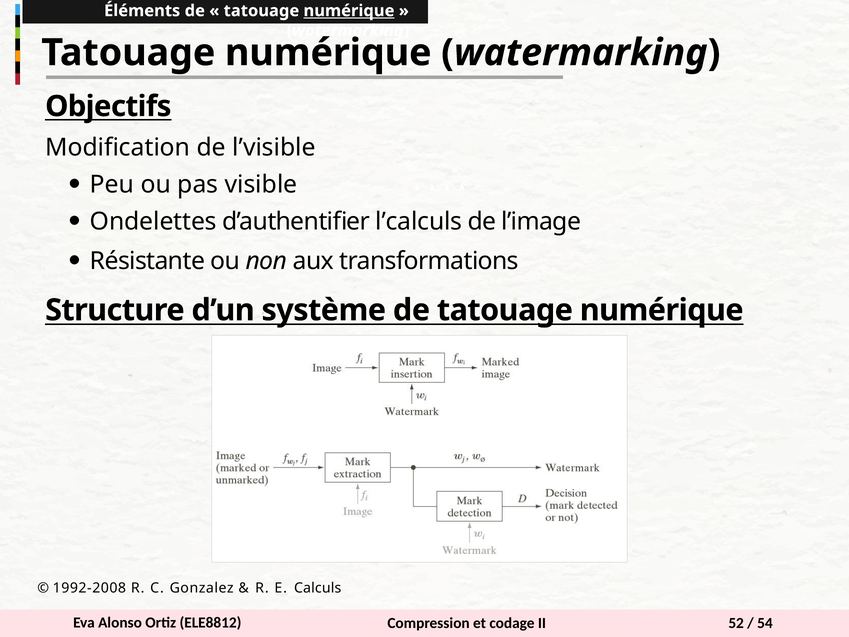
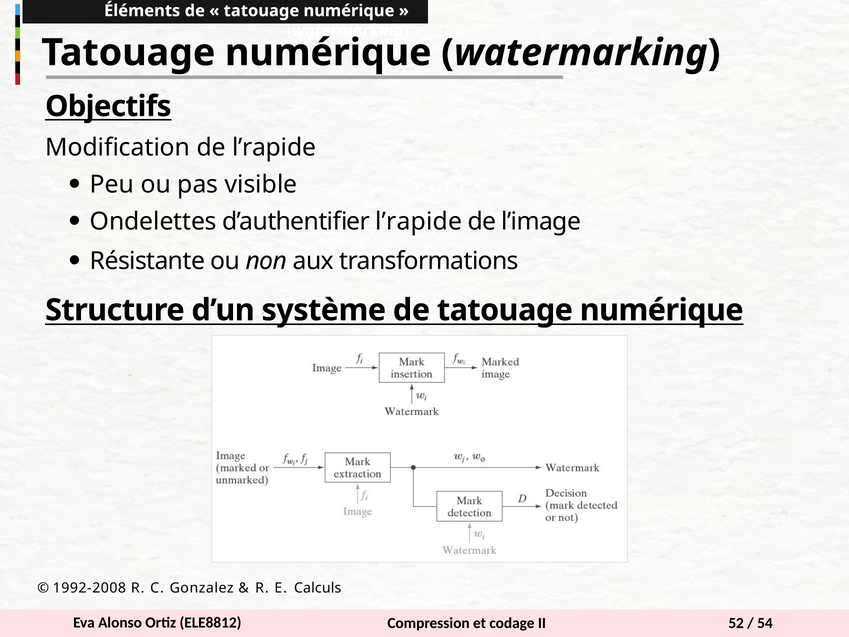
numérique at (349, 11) underline: present -> none
de l’visible: l’visible -> l’rapide
d’authentifier l’calculs: l’calculs -> l’rapide
